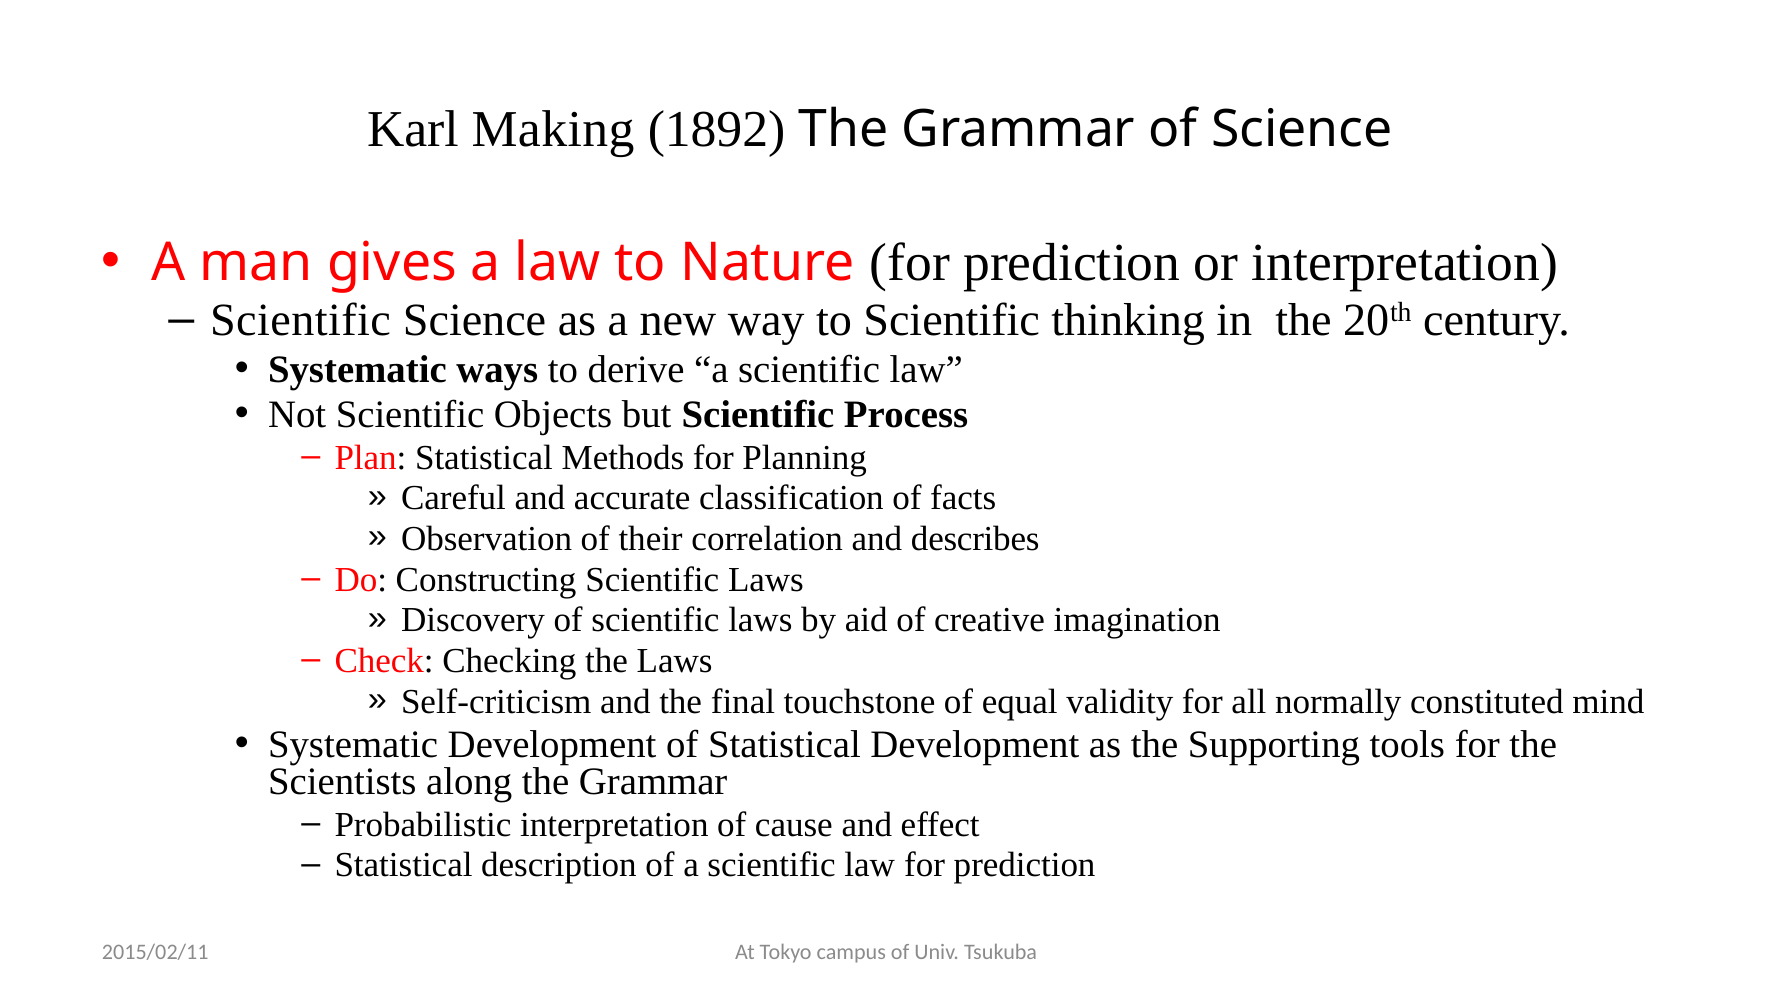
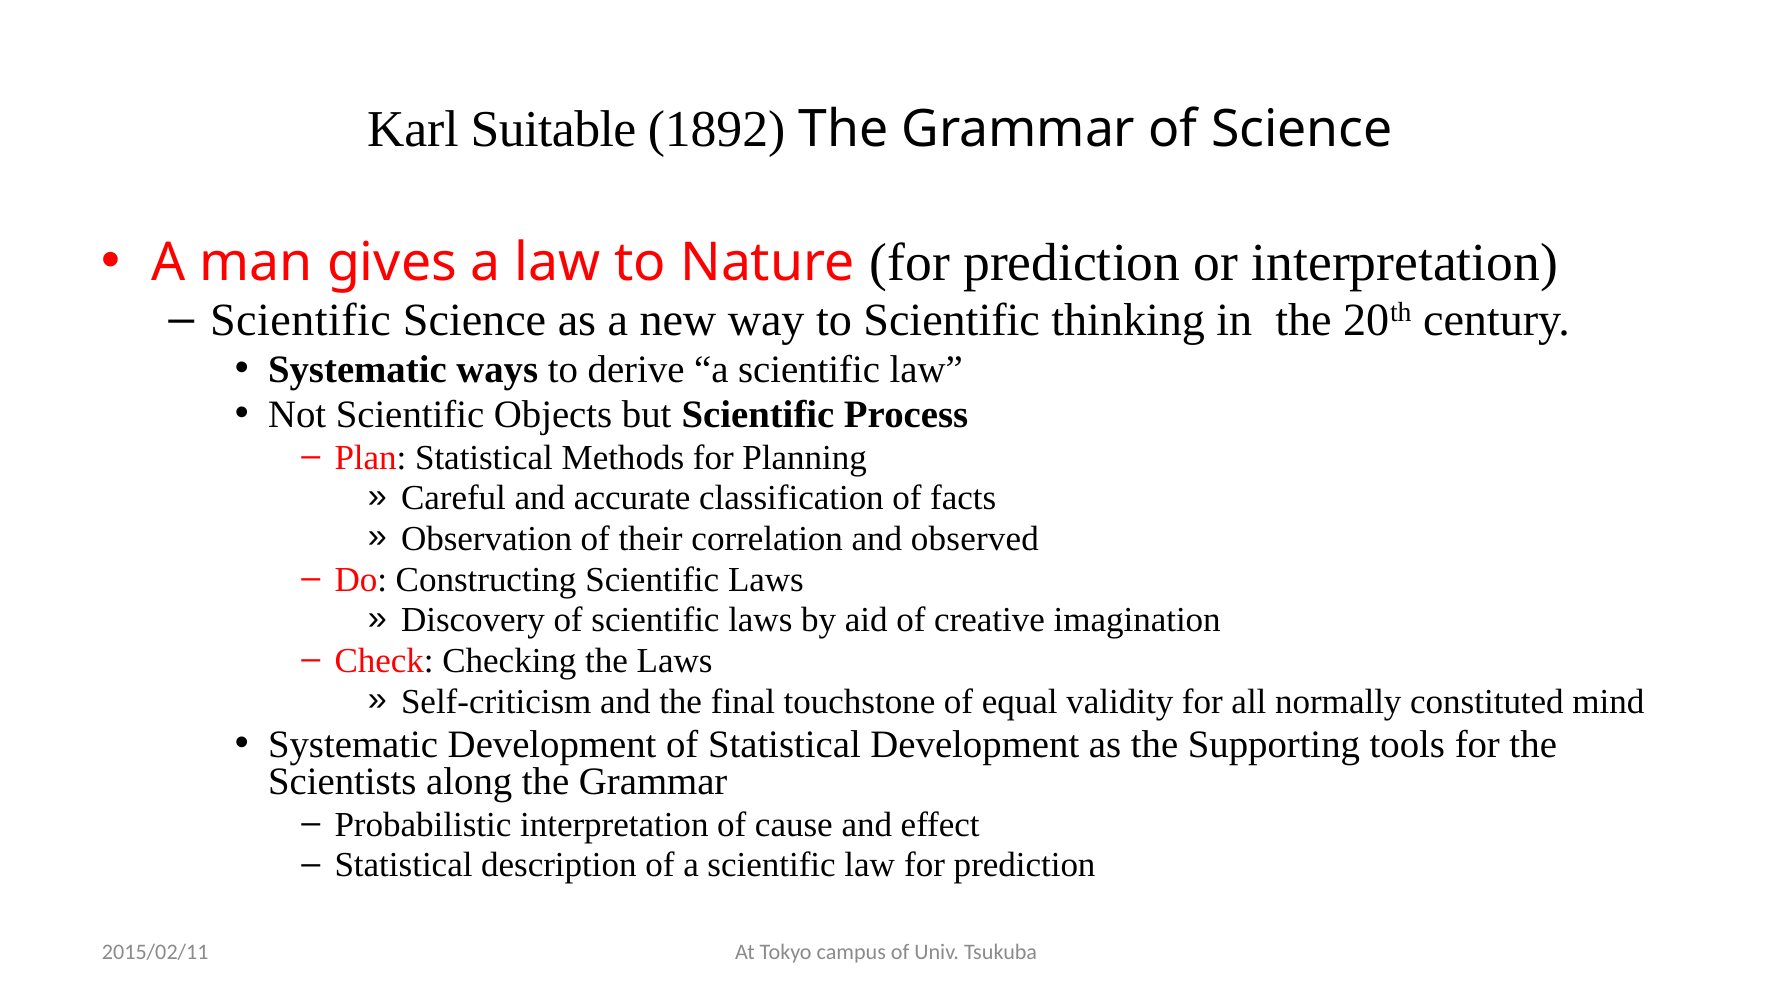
Making: Making -> Suitable
describes: describes -> observed
